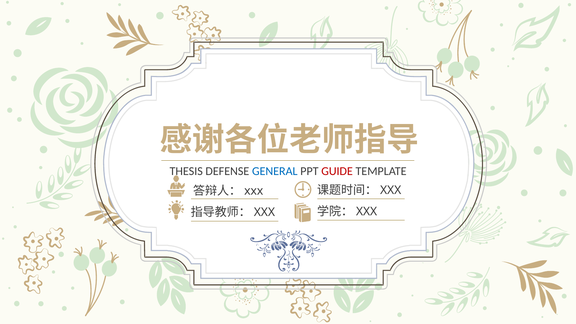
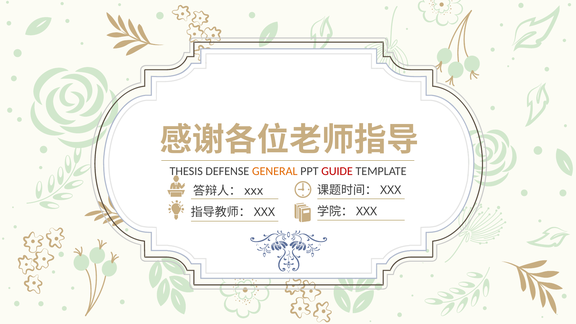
GENERAL colour: blue -> orange
